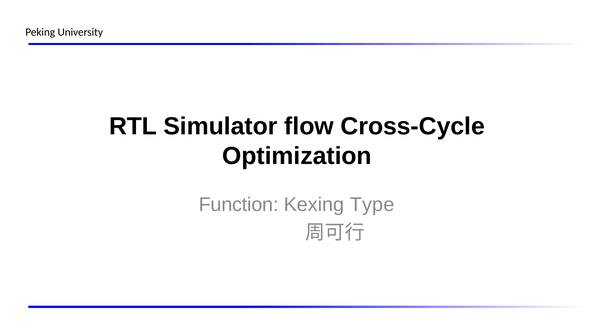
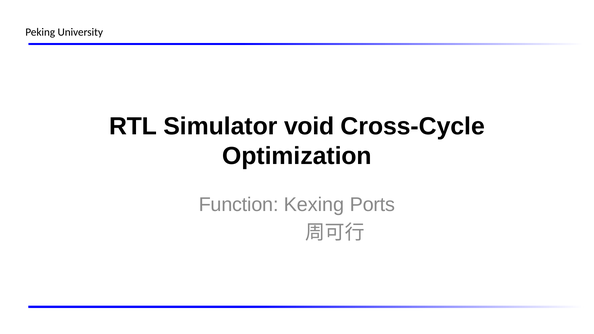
flow: flow -> void
Type: Type -> Ports
